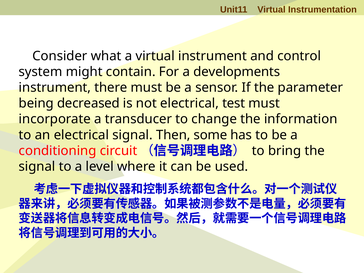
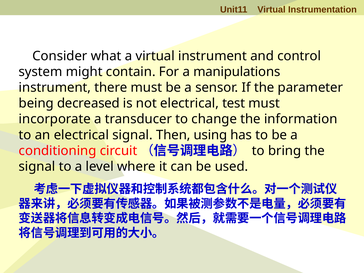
developments: developments -> manipulations
some: some -> using
